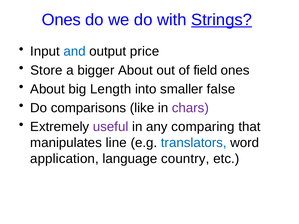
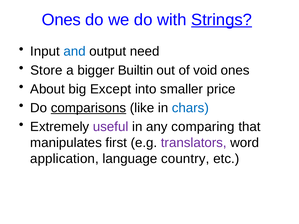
price: price -> need
bigger About: About -> Builtin
field: field -> void
Length: Length -> Except
false: false -> price
comparisons underline: none -> present
chars colour: purple -> blue
line: line -> first
translators colour: blue -> purple
